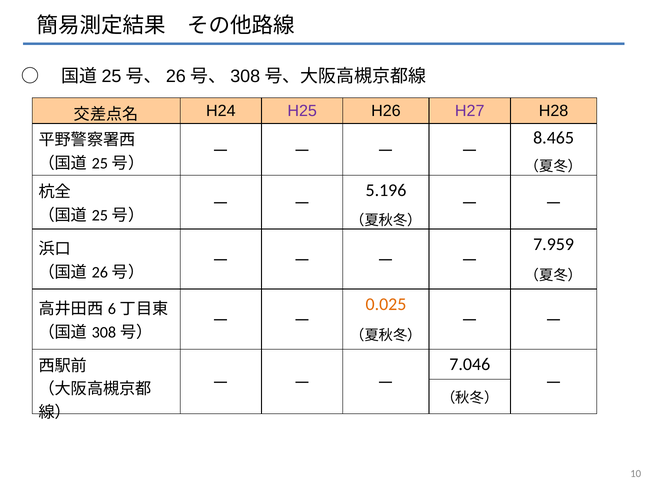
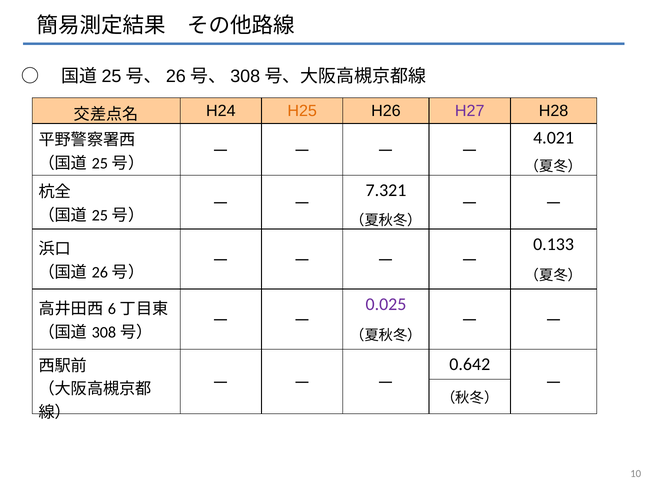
H25 colour: purple -> orange
8.465: 8.465 -> 4.021
5.196: 5.196 -> 7.321
7.959: 7.959 -> 0.133
0.025 colour: orange -> purple
7.046: 7.046 -> 0.642
